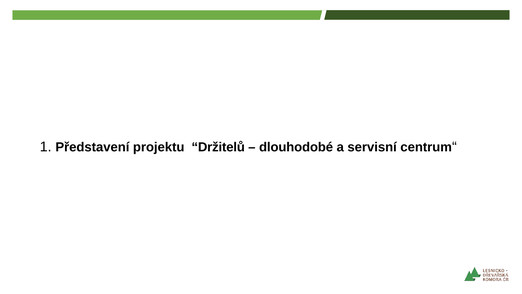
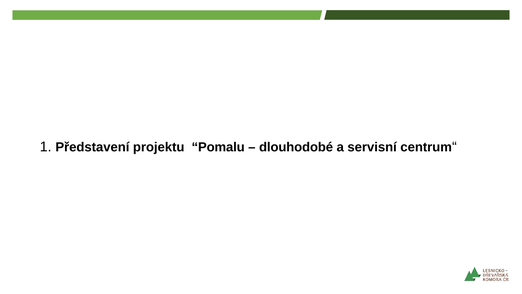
Držitelů: Držitelů -> Pomalu
